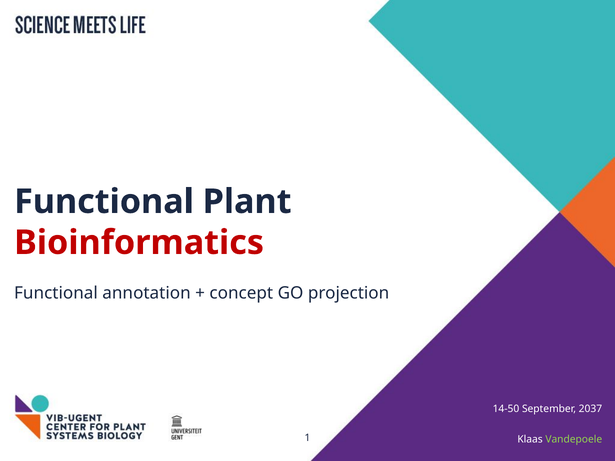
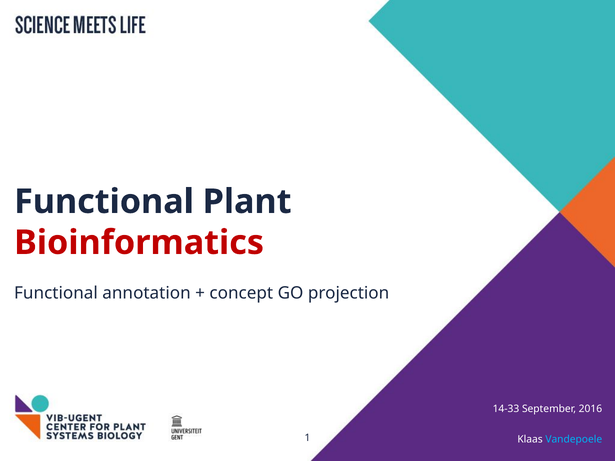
14-50: 14-50 -> 14-33
2037: 2037 -> 2016
Vandepoele colour: light green -> light blue
